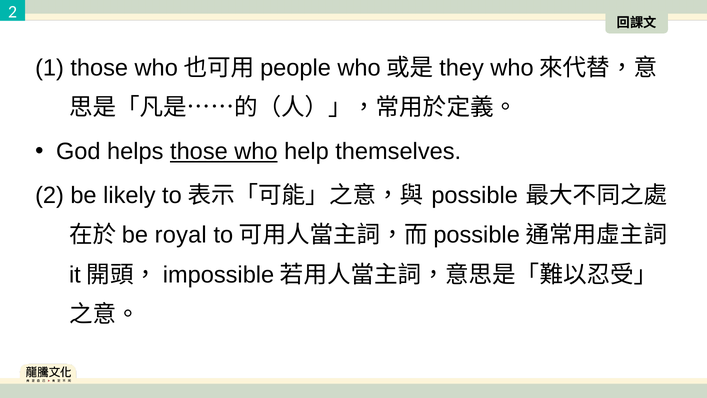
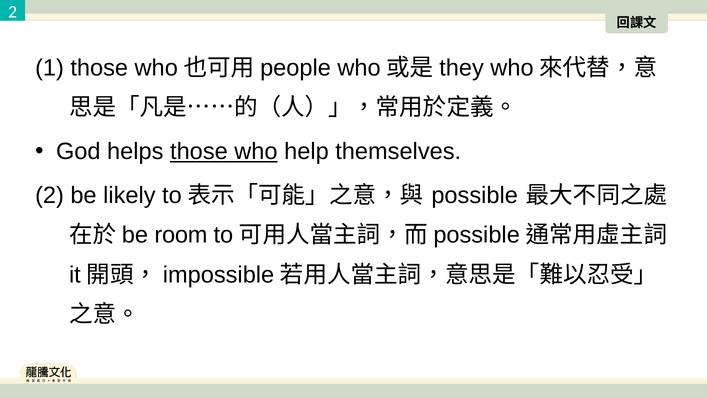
royal: royal -> room
